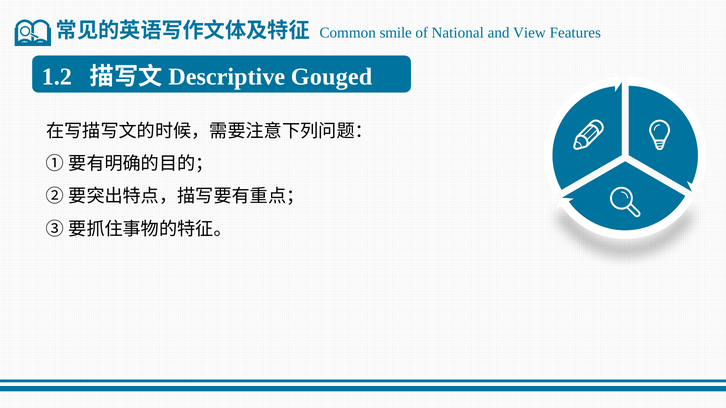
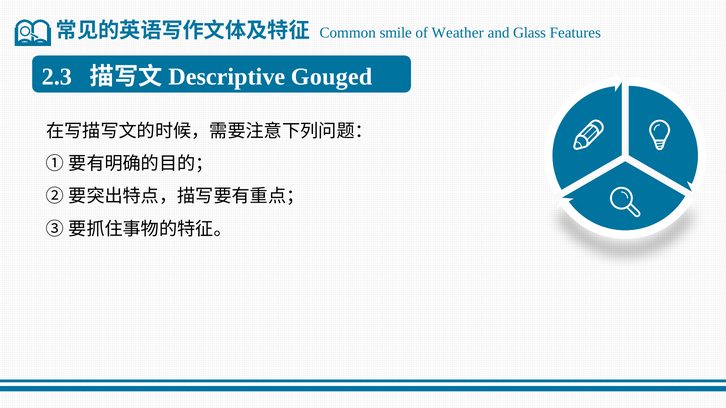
National: National -> Weather
View: View -> Glass
1.2: 1.2 -> 2.3
